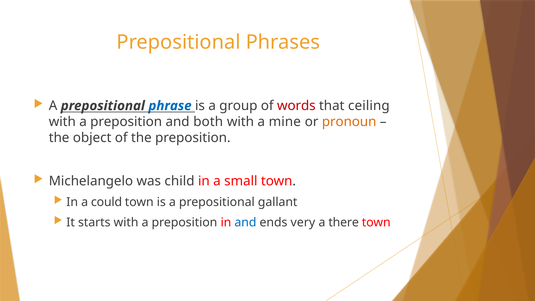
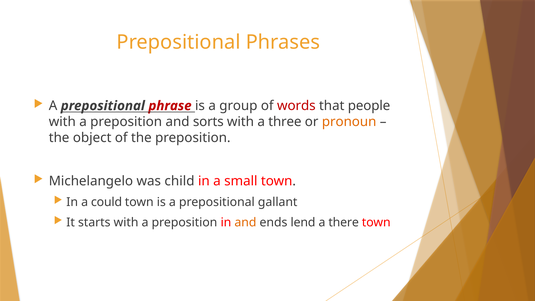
phrase colour: blue -> red
ceiling: ceiling -> people
both: both -> sorts
mine: mine -> three
and at (245, 222) colour: blue -> orange
very: very -> lend
